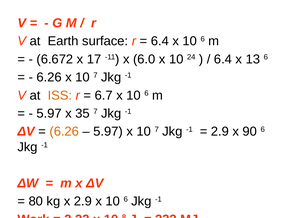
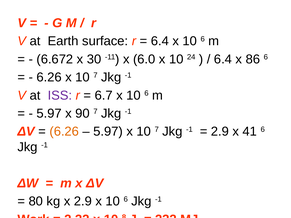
17: 17 -> 30
13: 13 -> 86
ISS colour: orange -> purple
35: 35 -> 90
90: 90 -> 41
